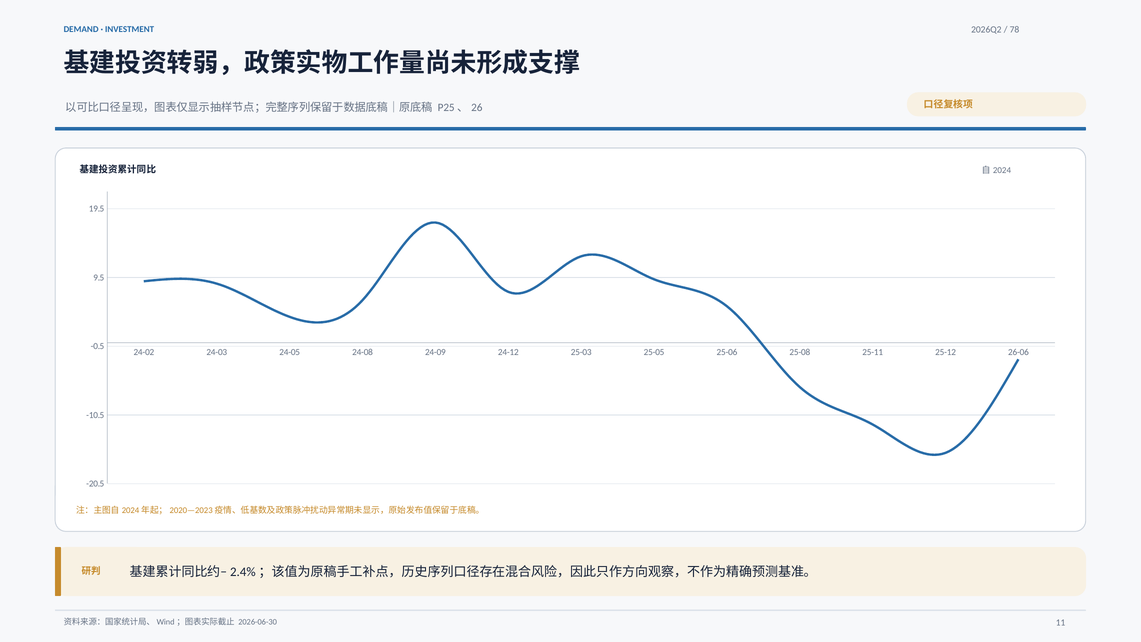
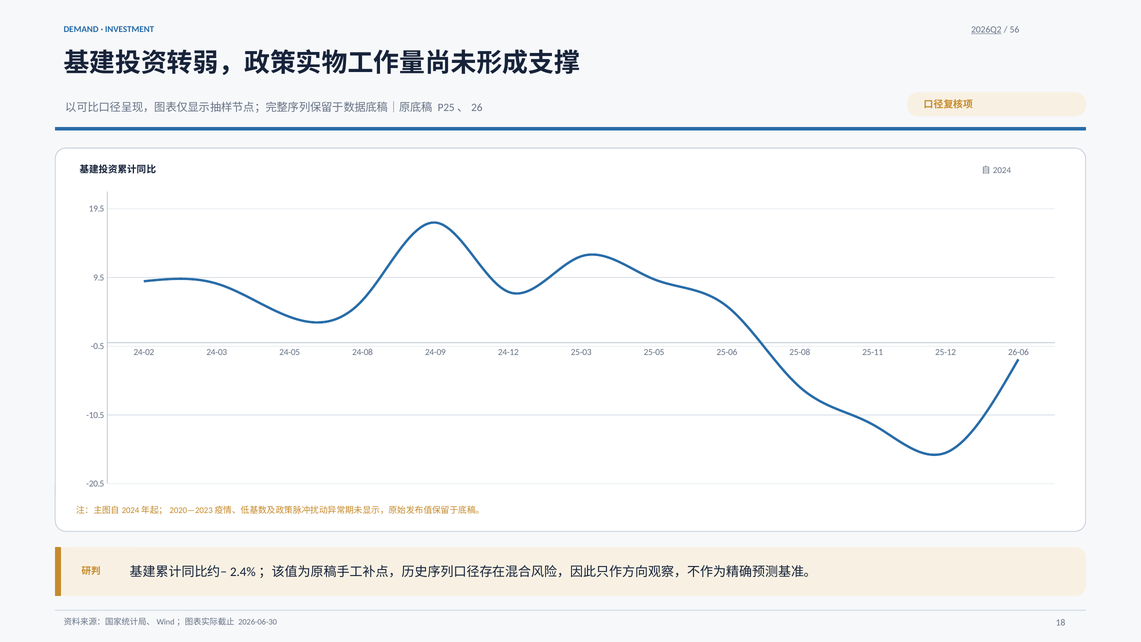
2026Q2 underline: none -> present
78: 78 -> 56
11: 11 -> 18
